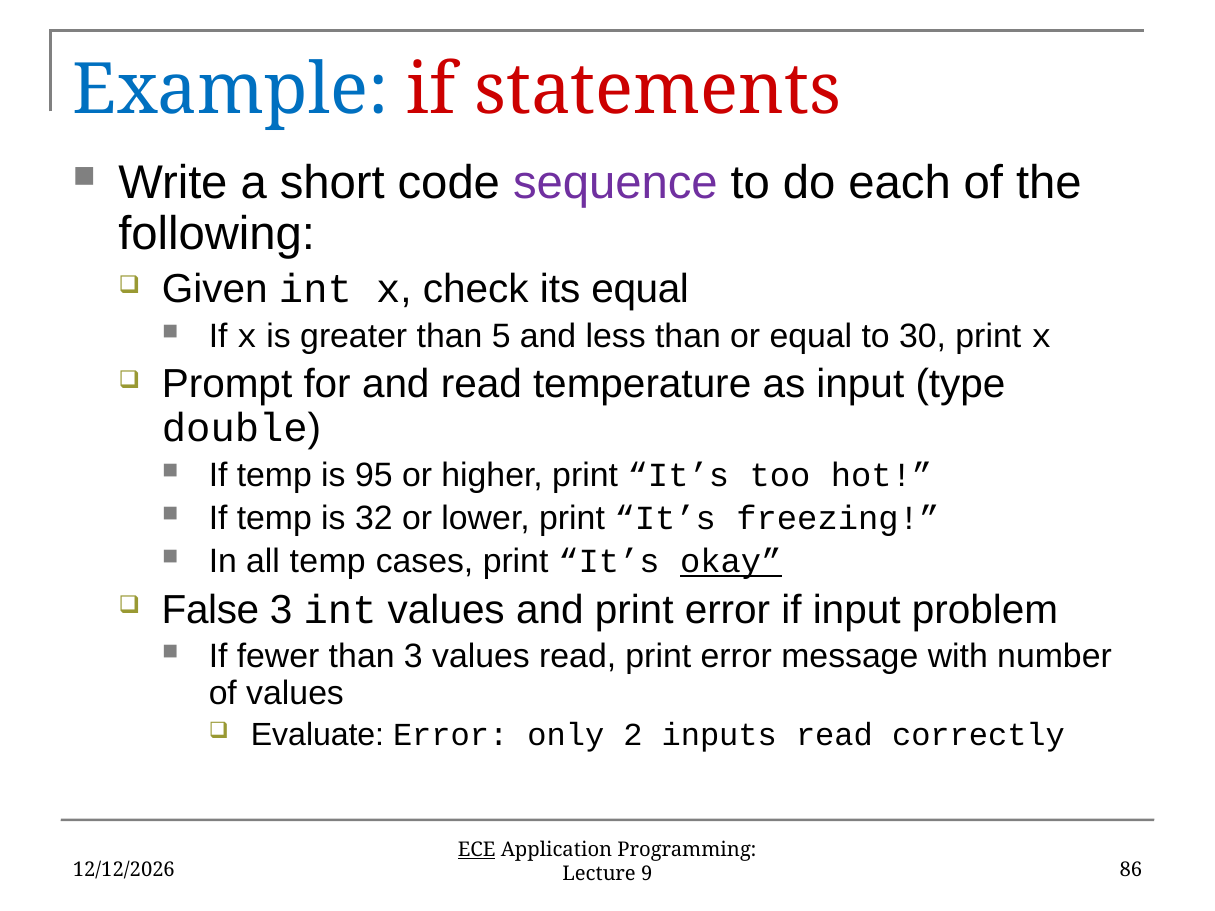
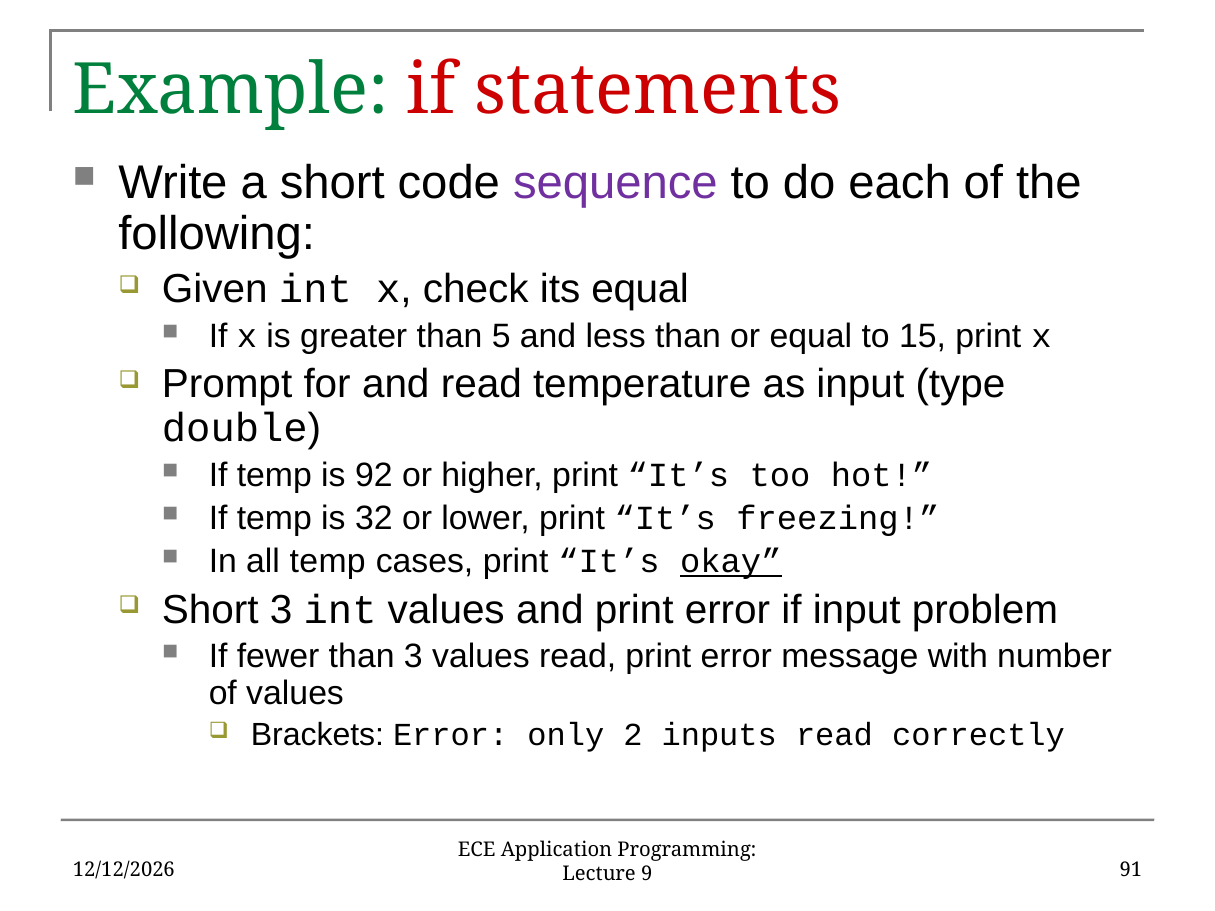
Example colour: blue -> green
30: 30 -> 15
95: 95 -> 92
False at (210, 610): False -> Short
Evaluate: Evaluate -> Brackets
ECE underline: present -> none
86: 86 -> 91
